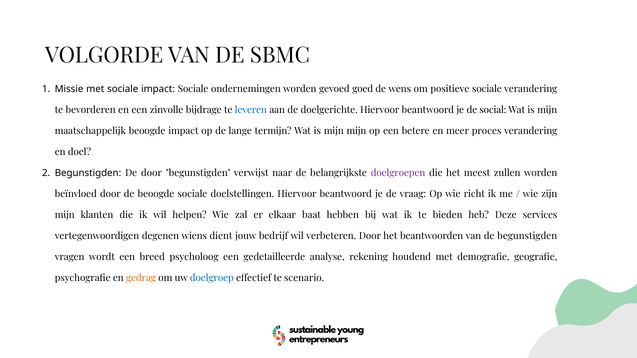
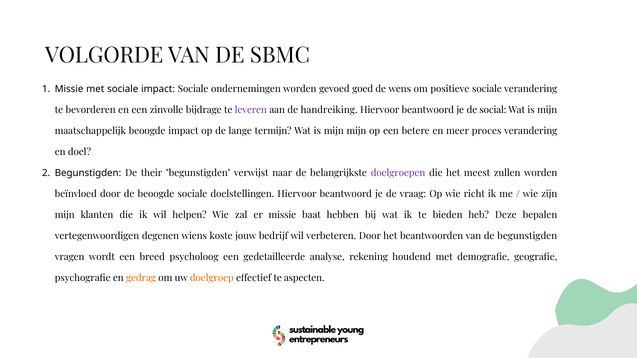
leveren colour: blue -> purple
doelgerichte: doelgerichte -> handreiking
De door: door -> their
er elkaar: elkaar -> missie
services: services -> bepalen
dient: dient -> koste
doelgroep colour: blue -> orange
scenario: scenario -> aspecten
